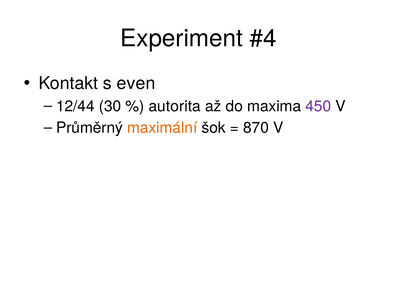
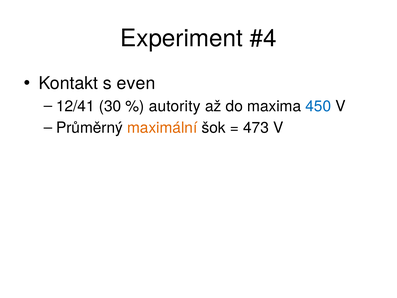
12/44: 12/44 -> 12/41
autorita: autorita -> autority
450 colour: purple -> blue
870: 870 -> 473
